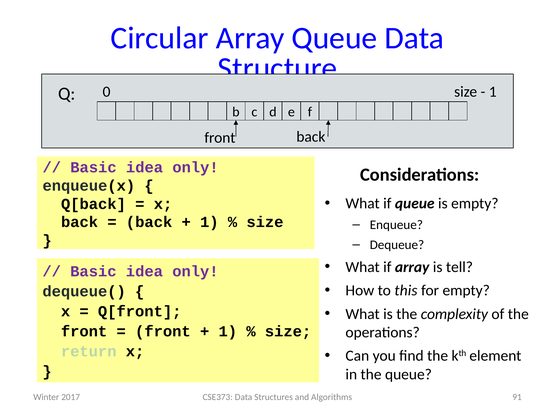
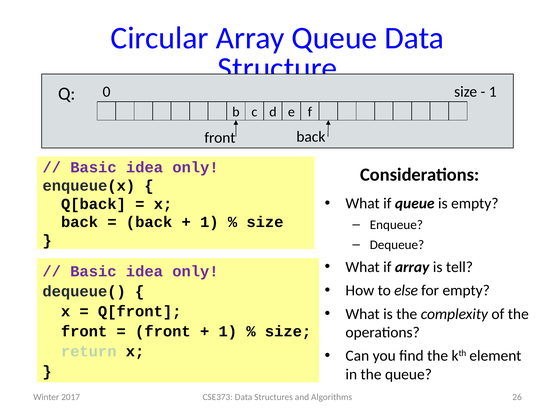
this: this -> else
91: 91 -> 26
